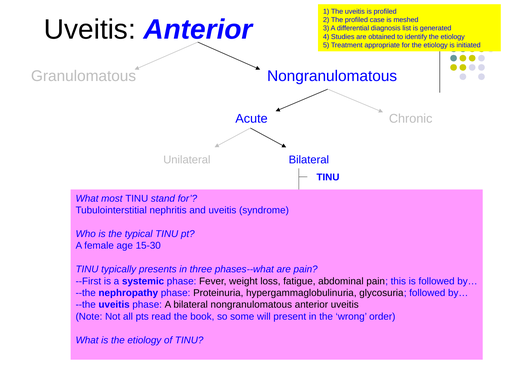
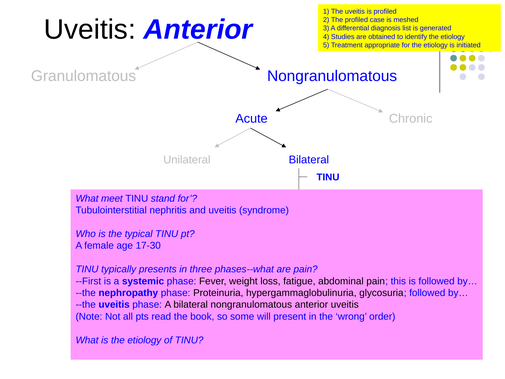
most: most -> meet
15-30: 15-30 -> 17-30
